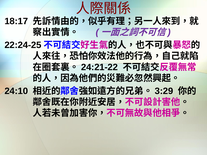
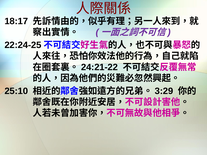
24:10: 24:10 -> 25:10
